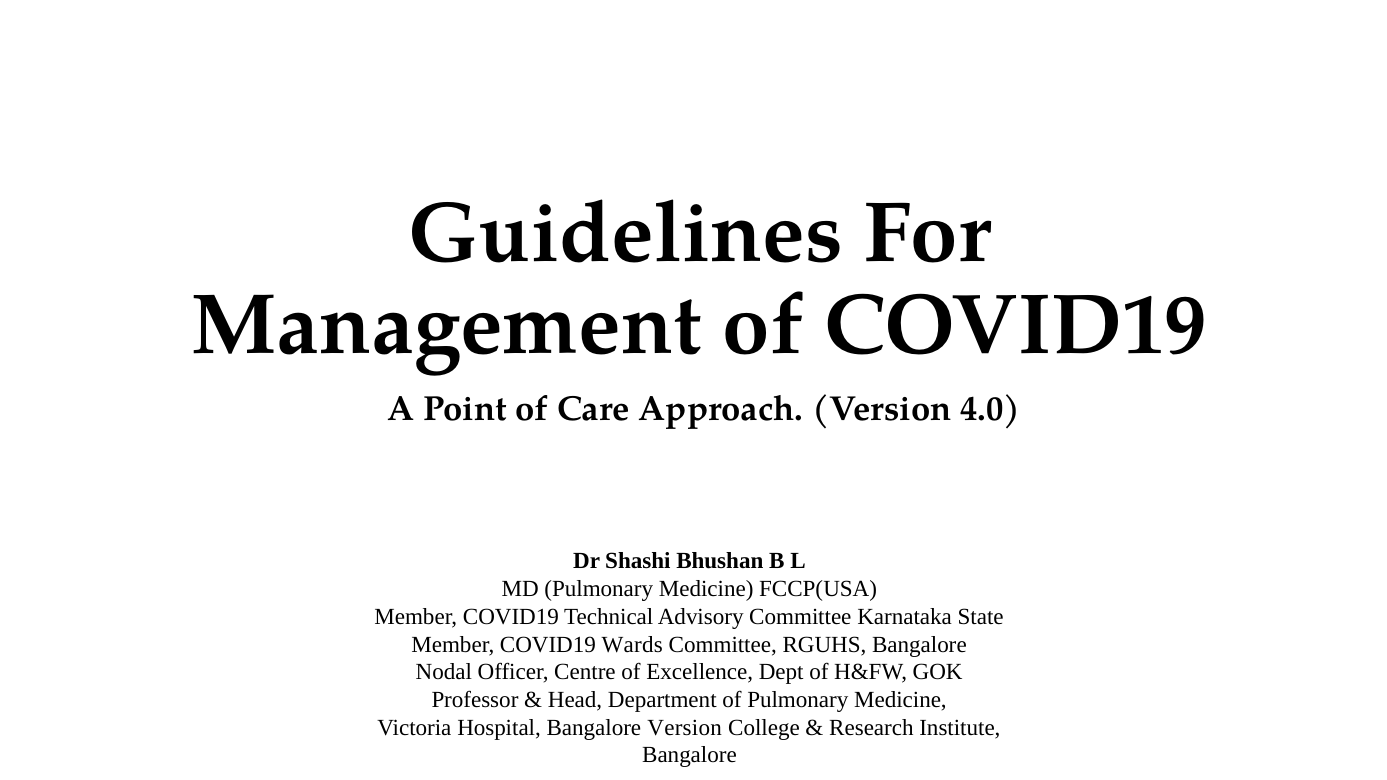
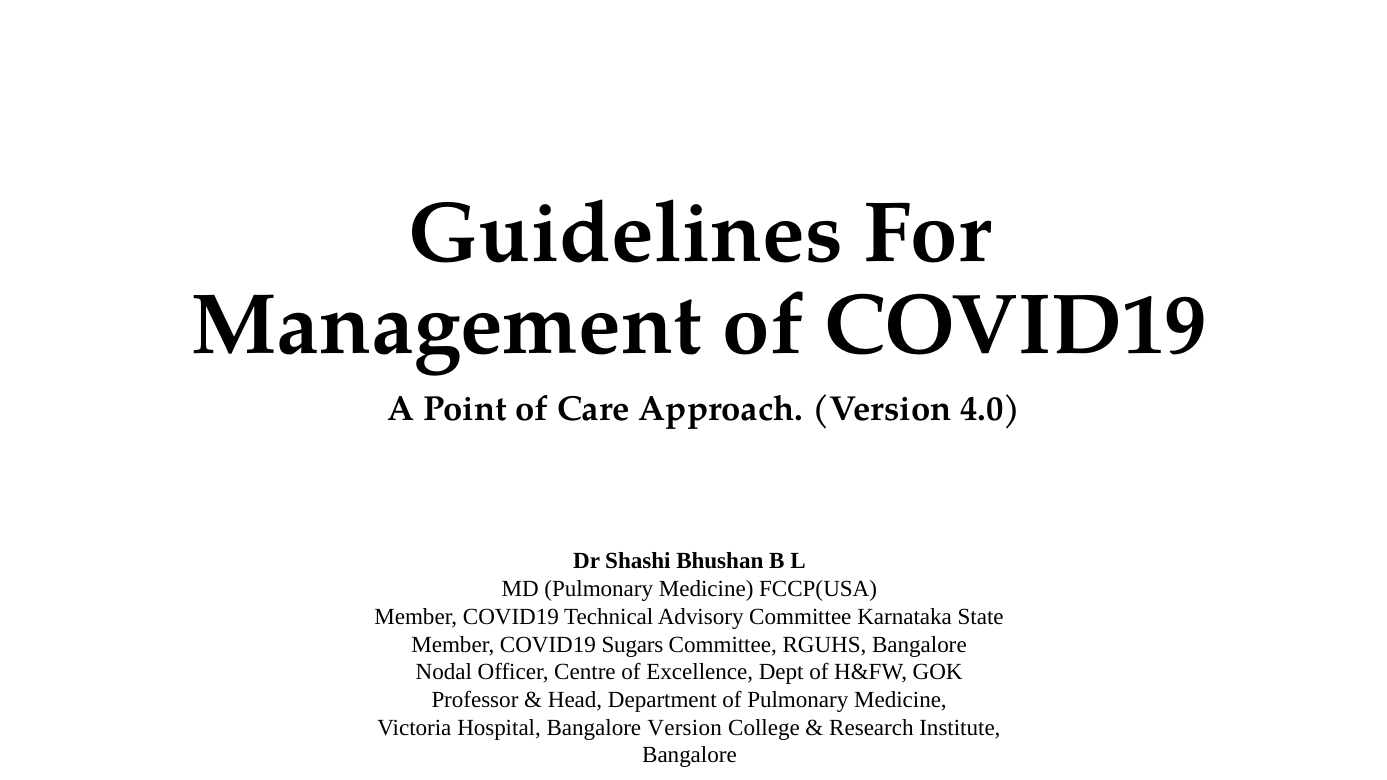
Wards: Wards -> Sugars
